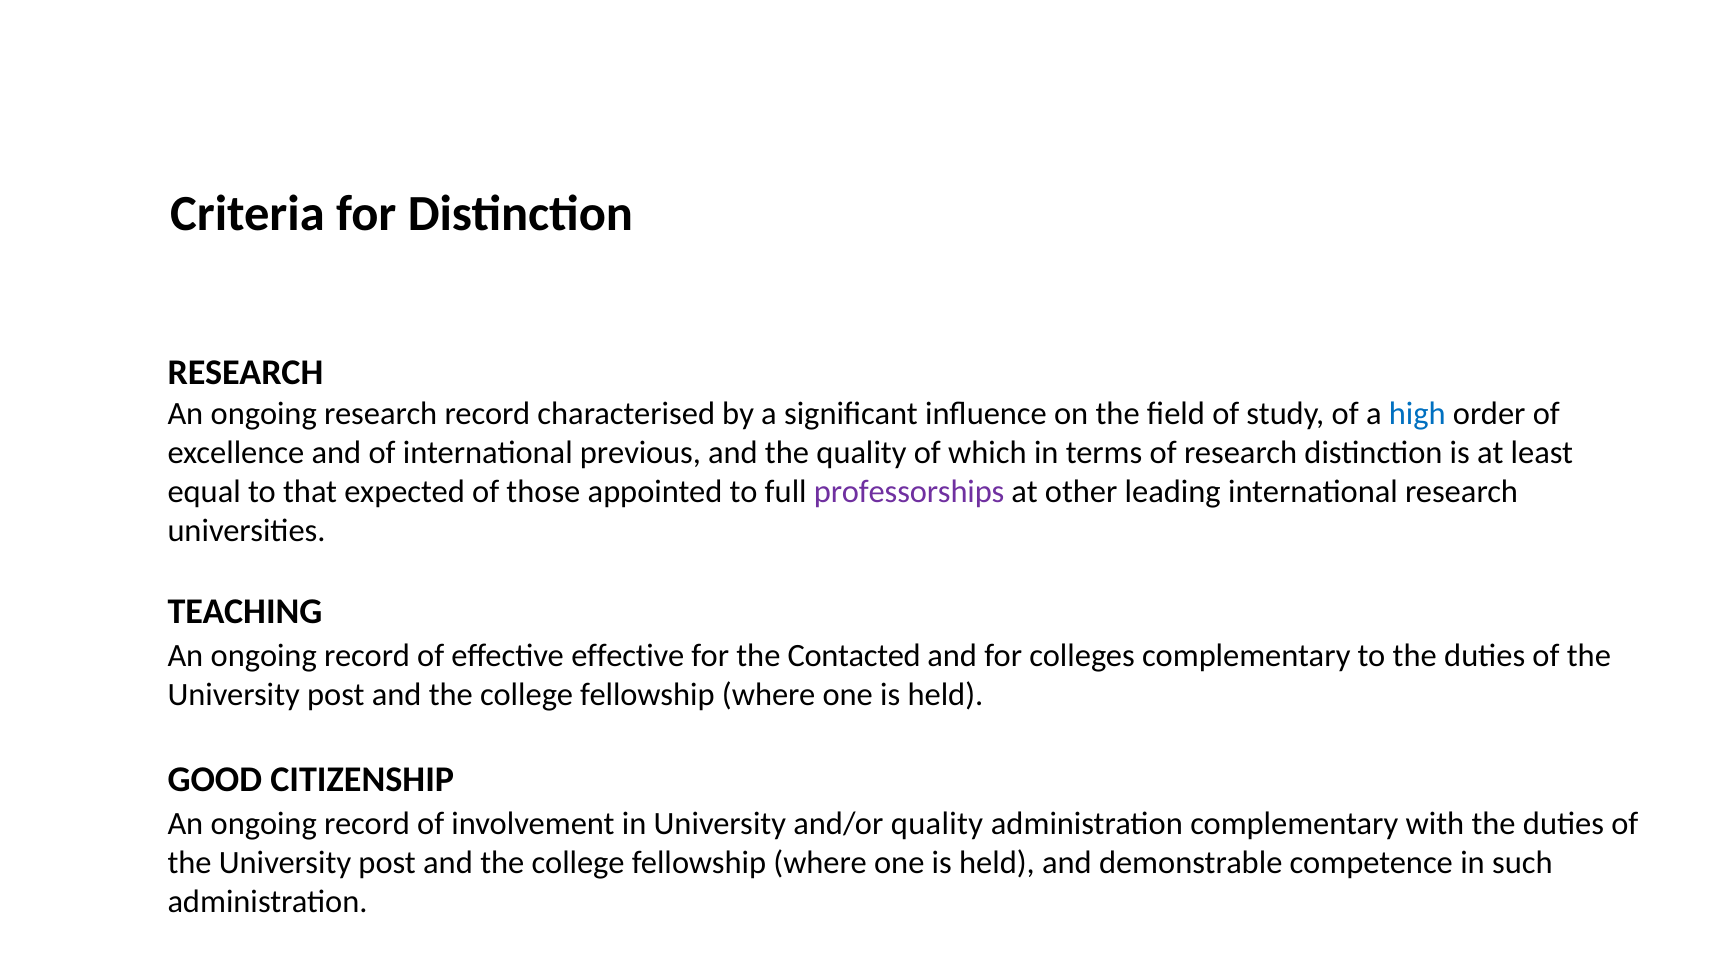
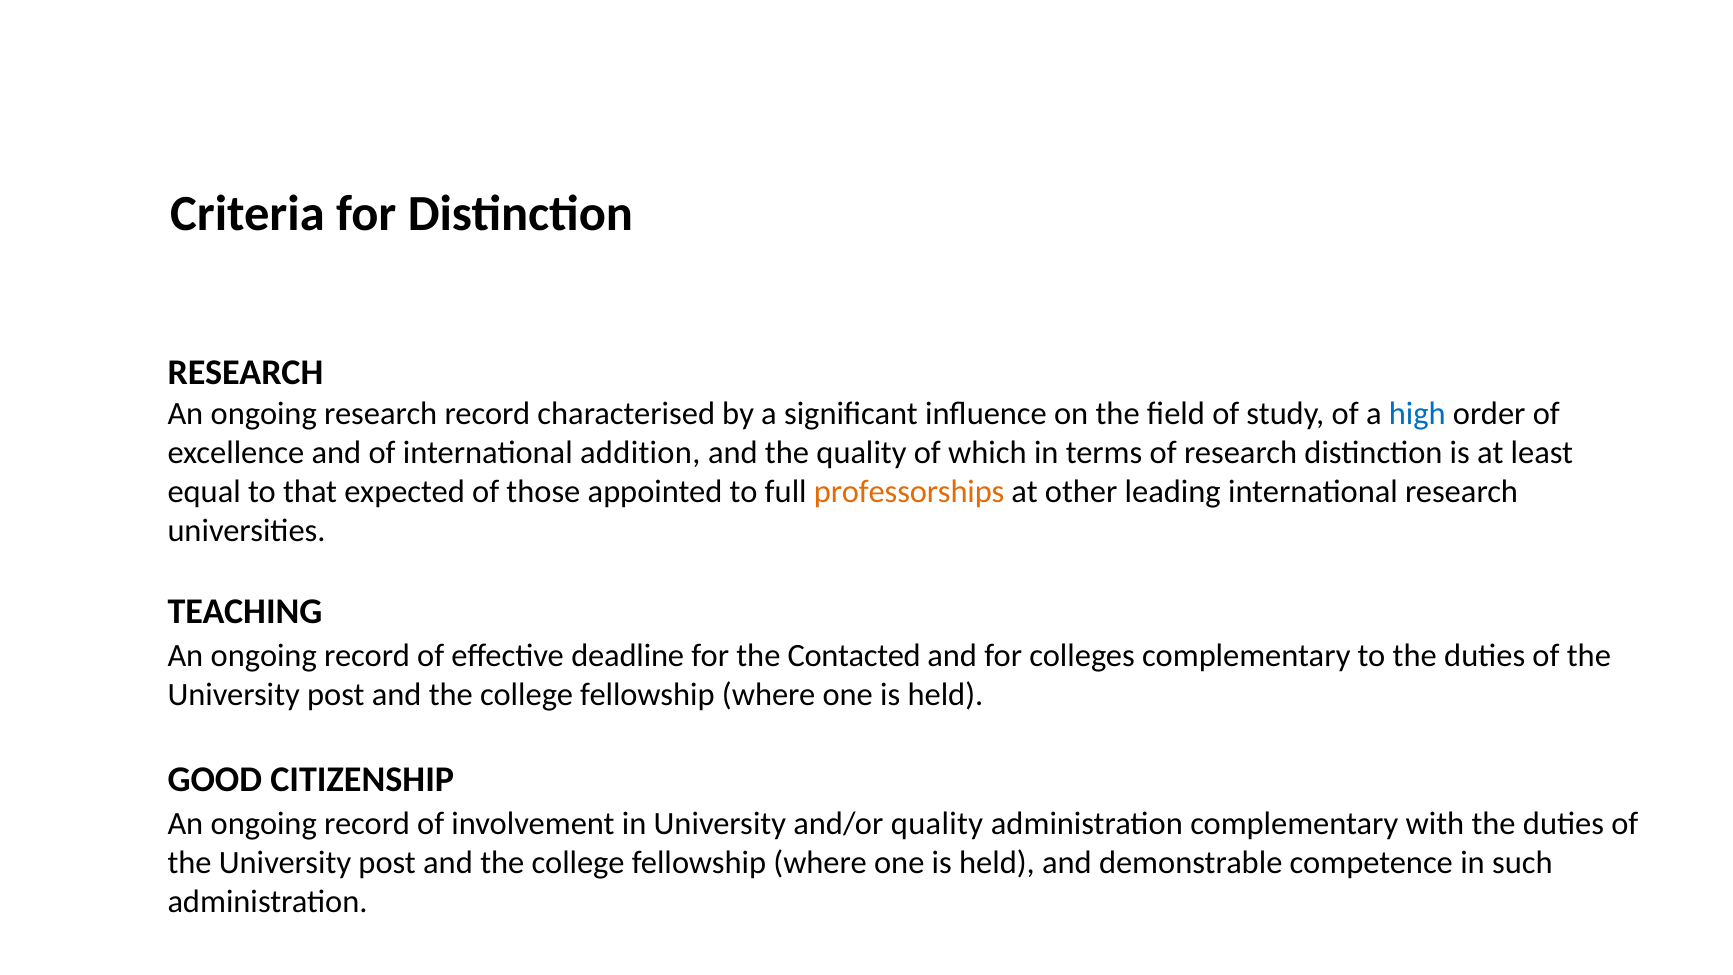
previous: previous -> addition
professorships colour: purple -> orange
effective effective: effective -> deadline
